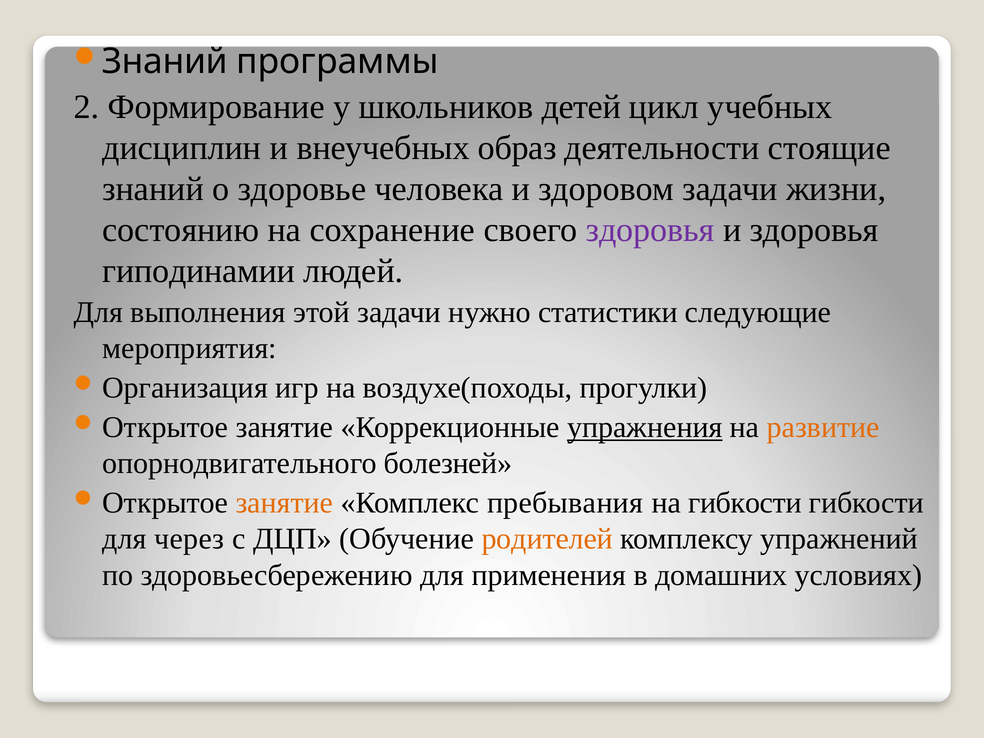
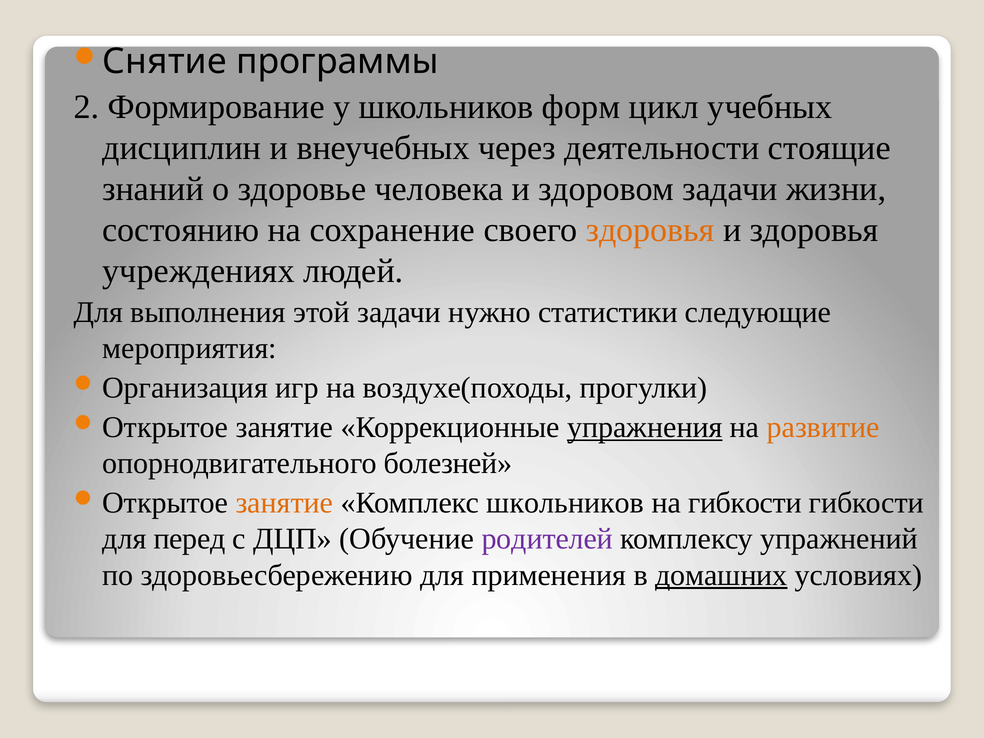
Знаний at (165, 62): Знаний -> Снятие
детей: детей -> форм
образ: образ -> через
здоровья at (650, 230) colour: purple -> orange
гиподинамии: гиподинамии -> учреждениях
Комплекс пребывания: пребывания -> школьников
через: через -> перед
родителей colour: orange -> purple
домашних underline: none -> present
